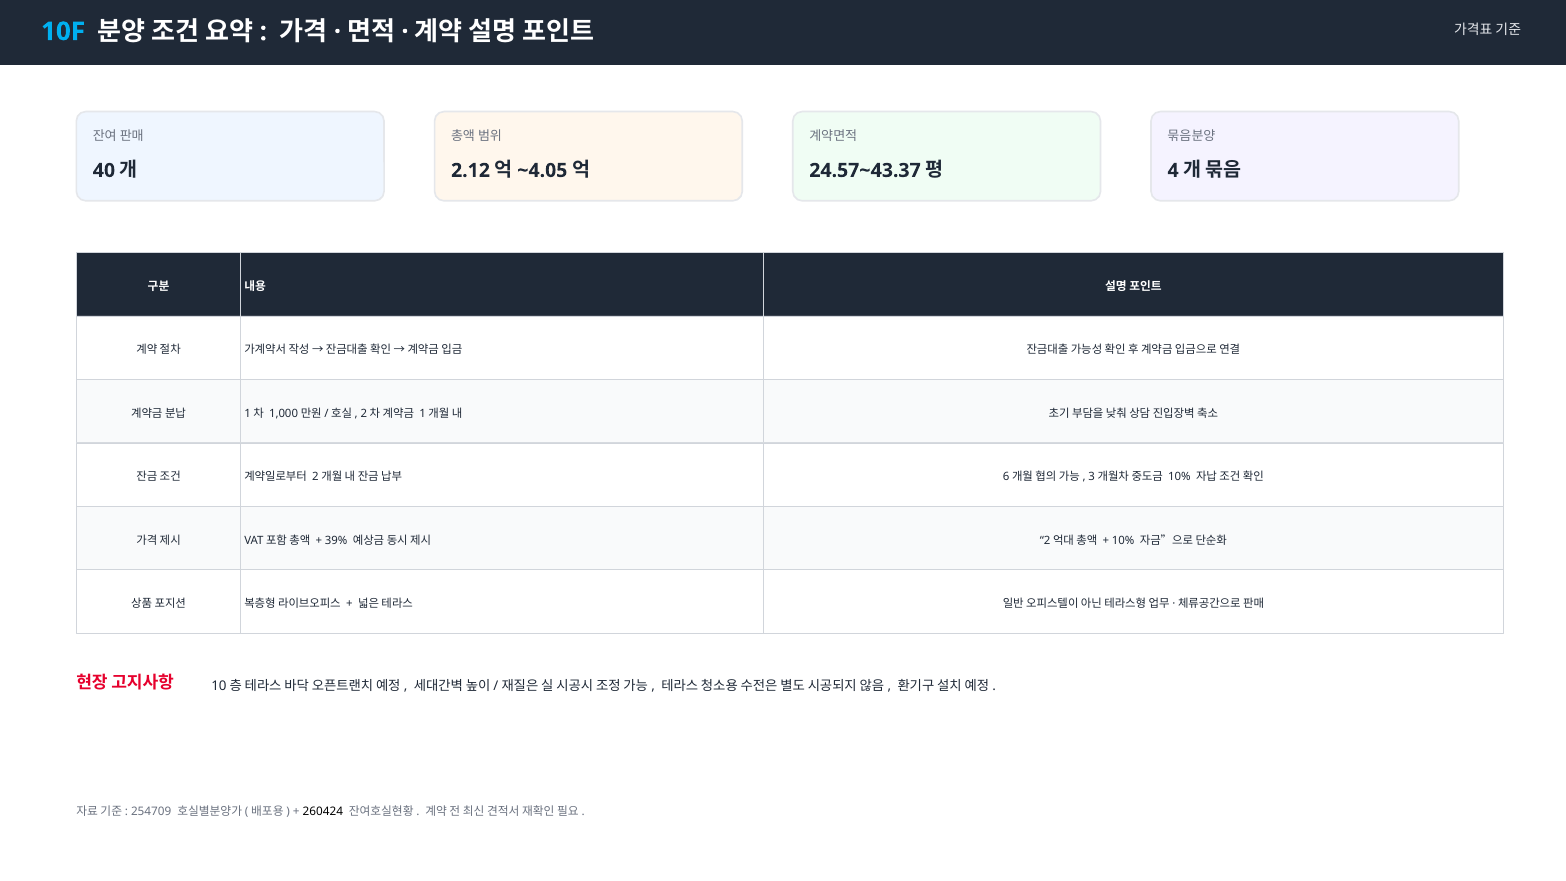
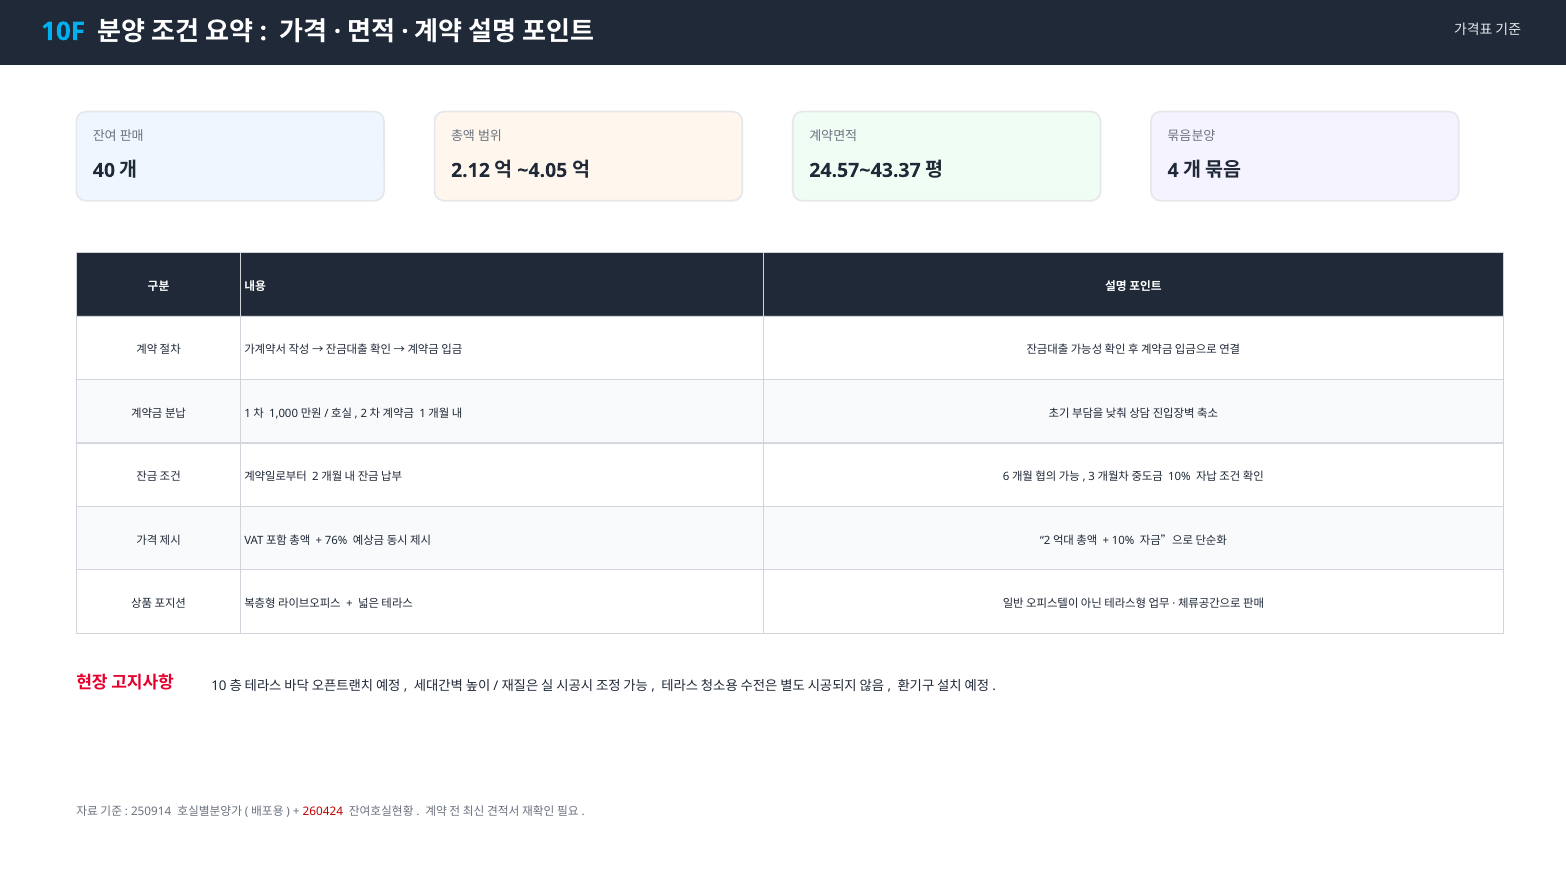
39%: 39% -> 76%
254709: 254709 -> 250914
260424 colour: black -> red
